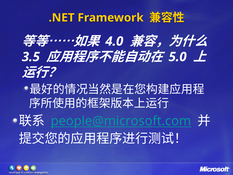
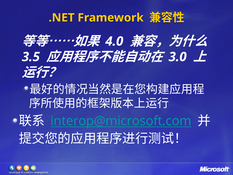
5.0: 5.0 -> 3.0
people@microsoft.com: people@microsoft.com -> interop@microsoft.com
